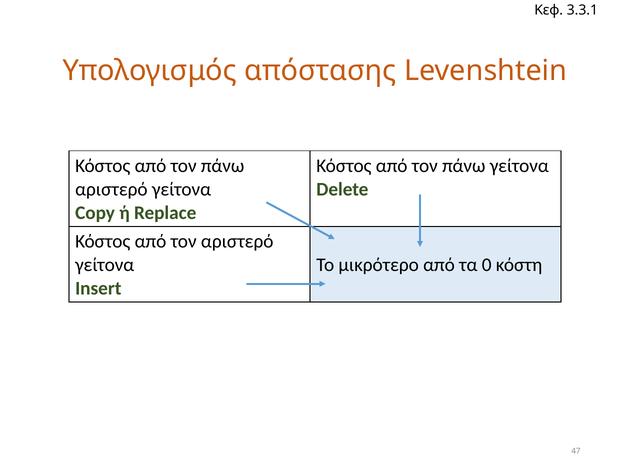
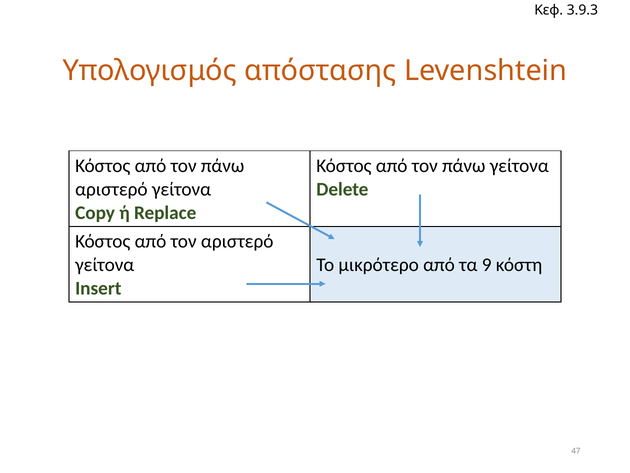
3.3.1: 3.3.1 -> 3.9.3
0: 0 -> 9
